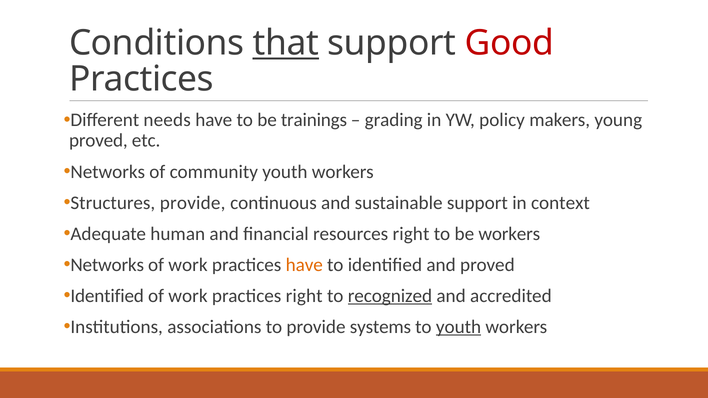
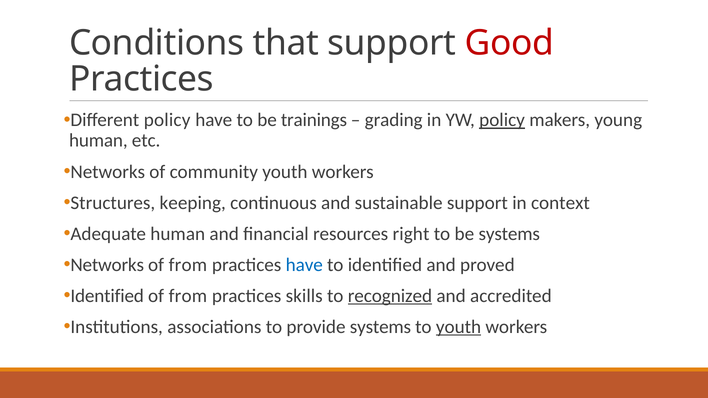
that underline: present -> none
Different needs: needs -> policy
policy at (502, 120) underline: none -> present
proved at (98, 141): proved -> human
Structures provide: provide -> keeping
be workers: workers -> systems
work at (188, 265): work -> from
have at (304, 265) colour: orange -> blue
work at (188, 296): work -> from
practices right: right -> skills
